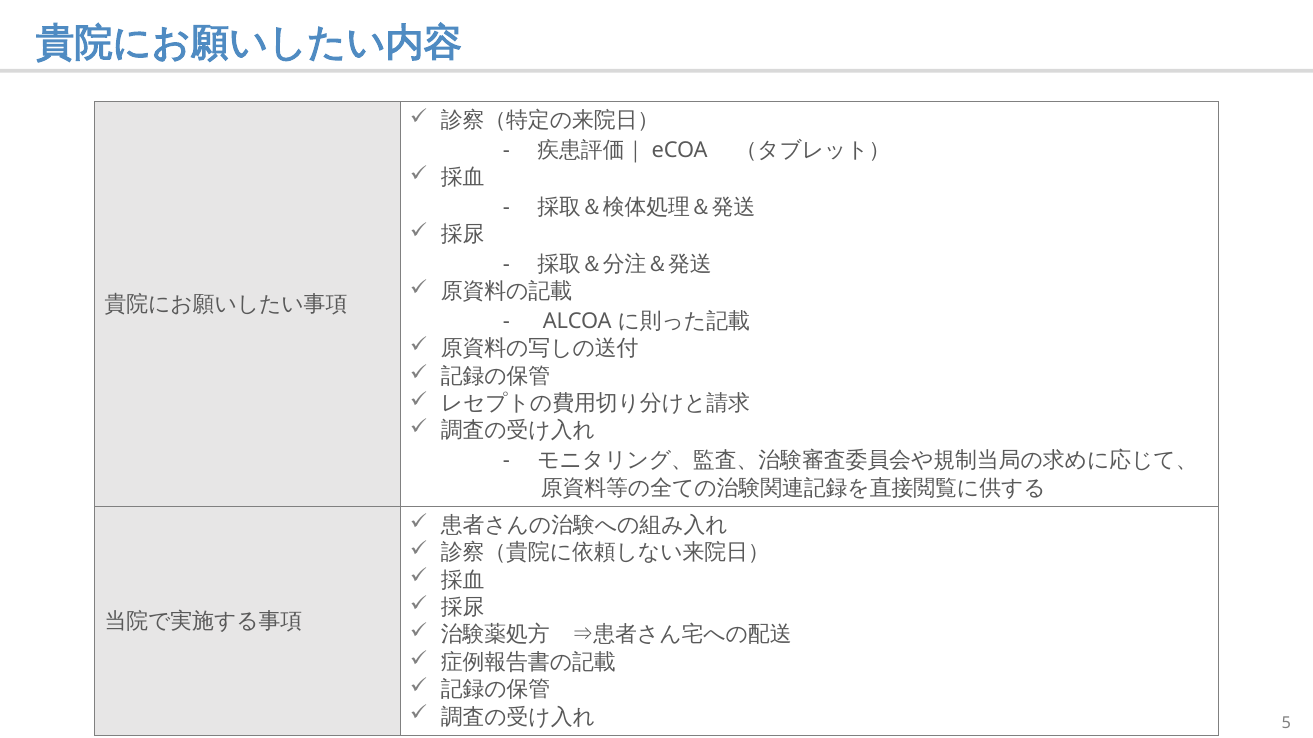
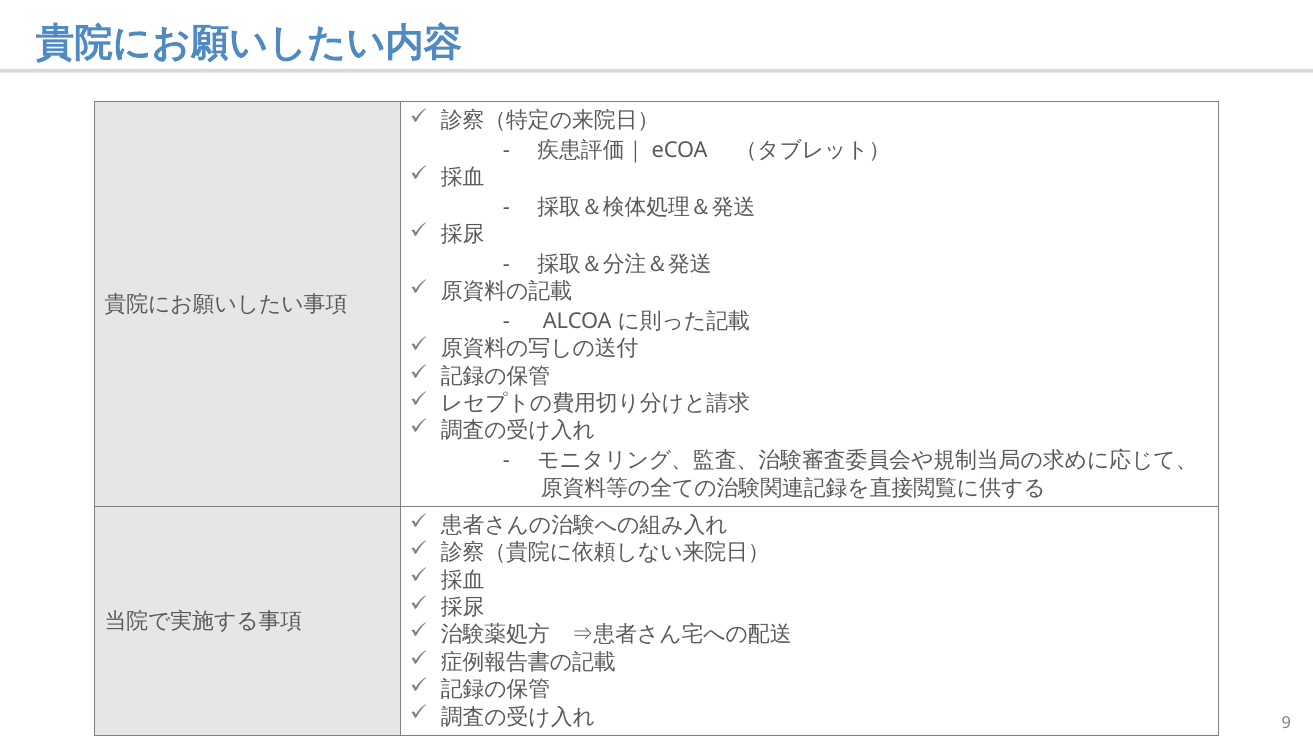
5: 5 -> 9
